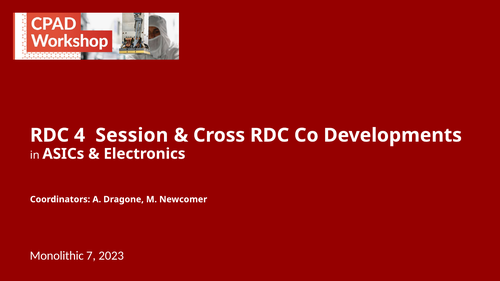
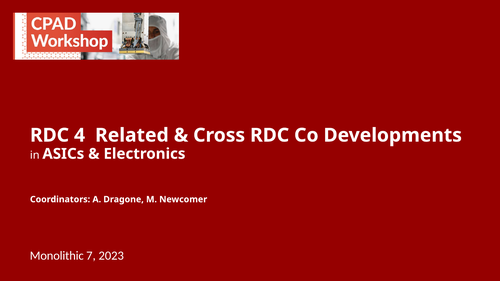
Session: Session -> Related
